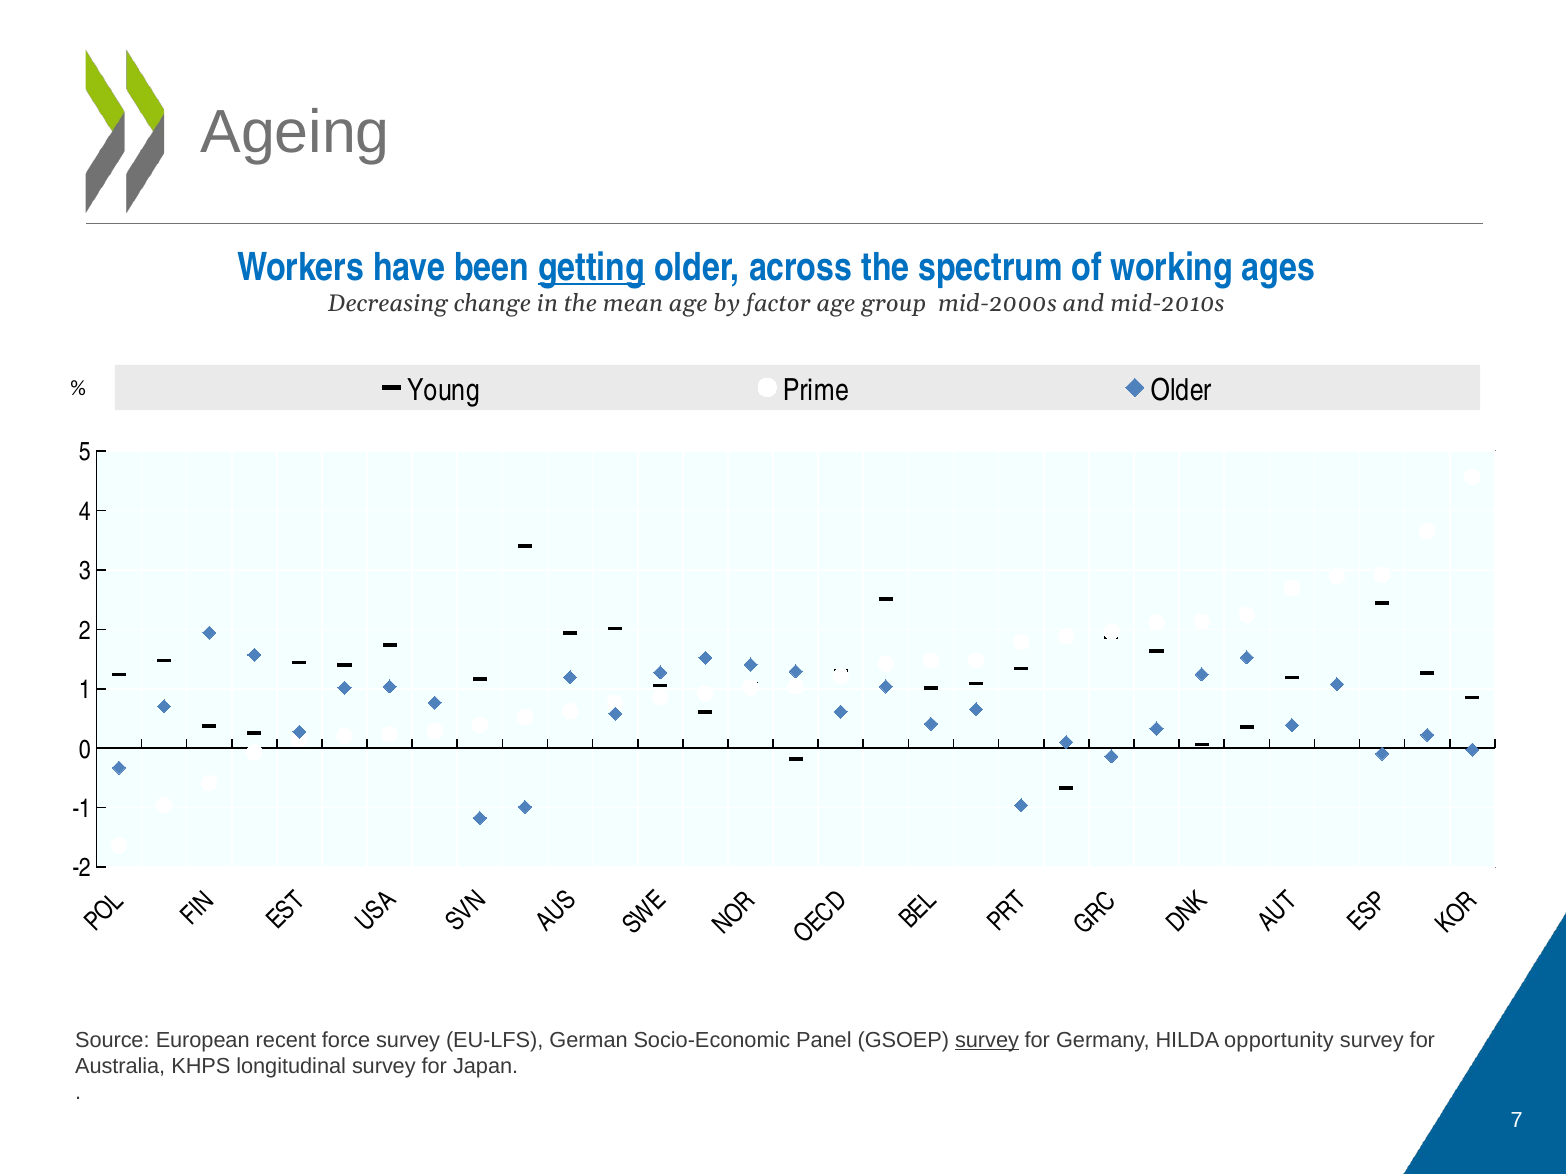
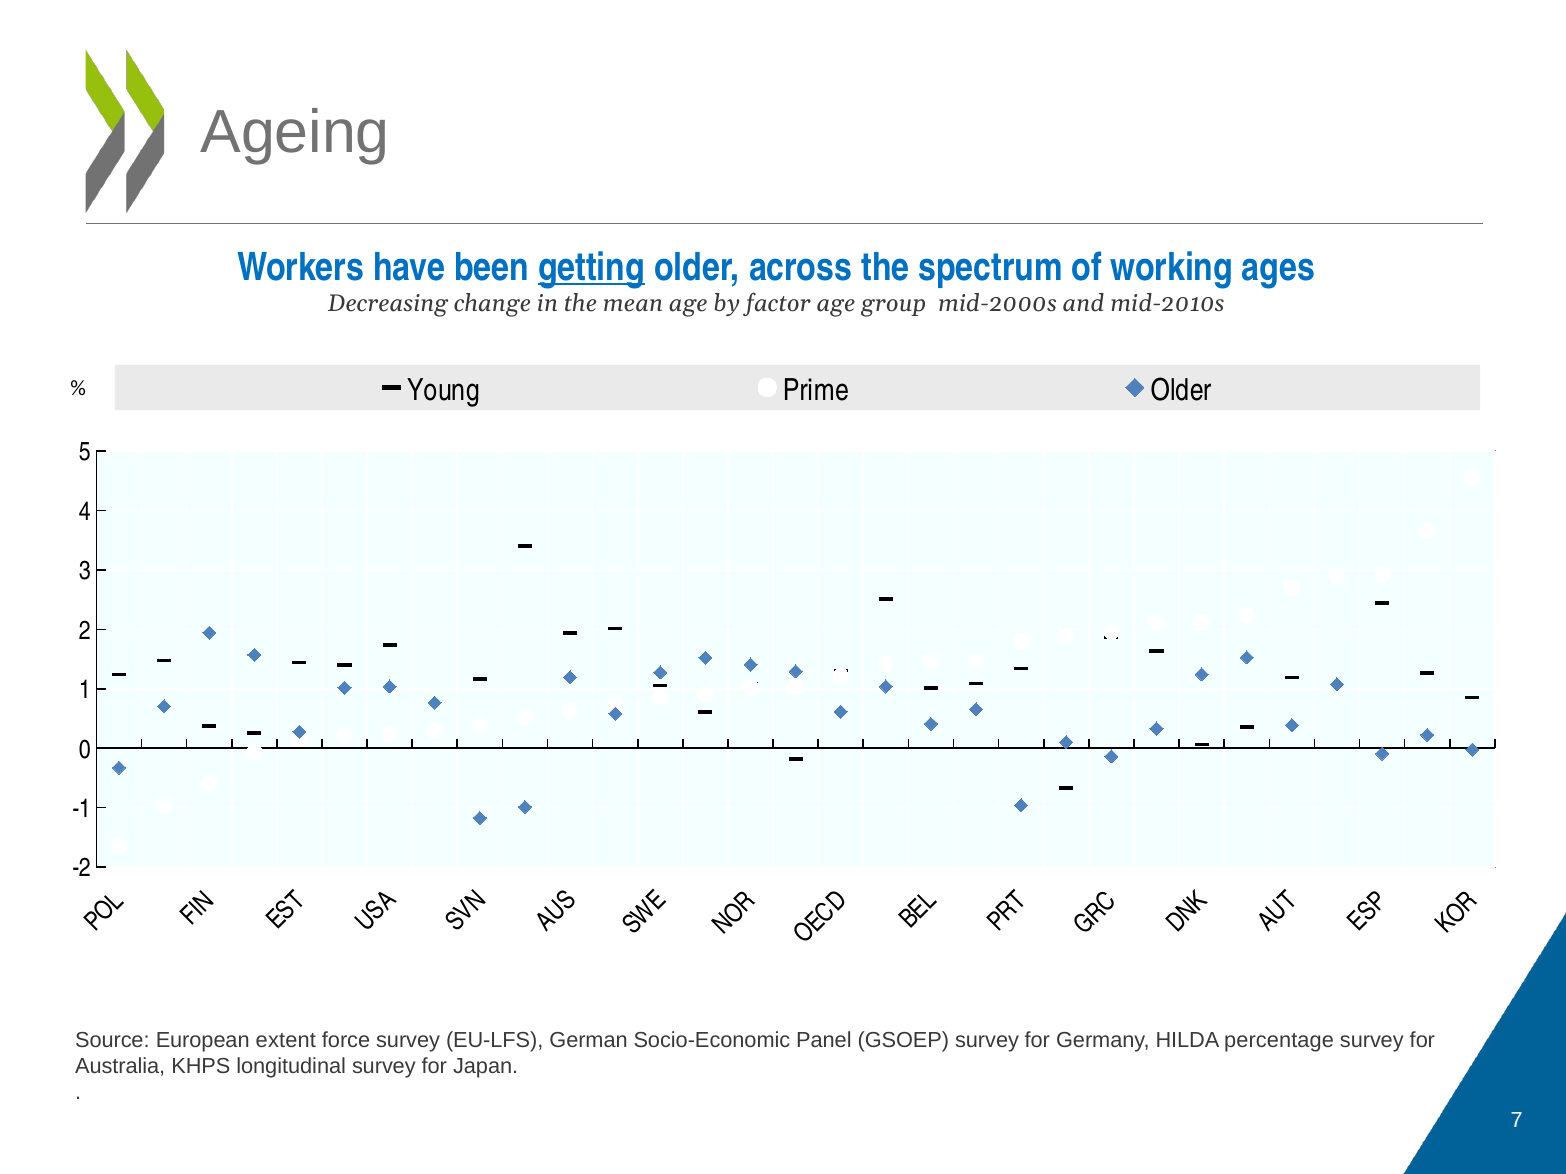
recent: recent -> extent
survey at (987, 1041) underline: present -> none
opportunity: opportunity -> percentage
